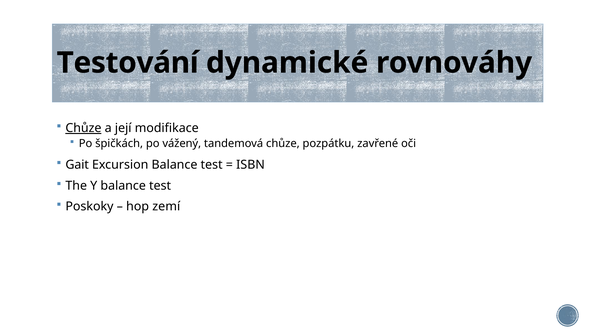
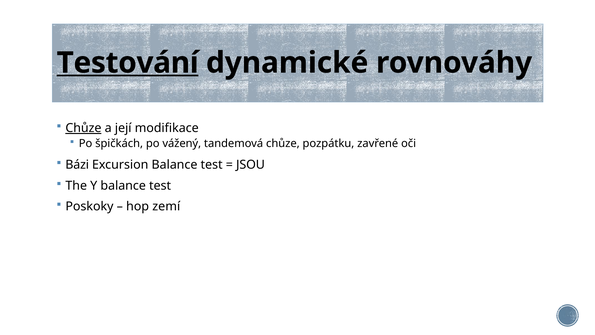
Testování underline: none -> present
Gait: Gait -> Bázi
ISBN: ISBN -> JSOU
